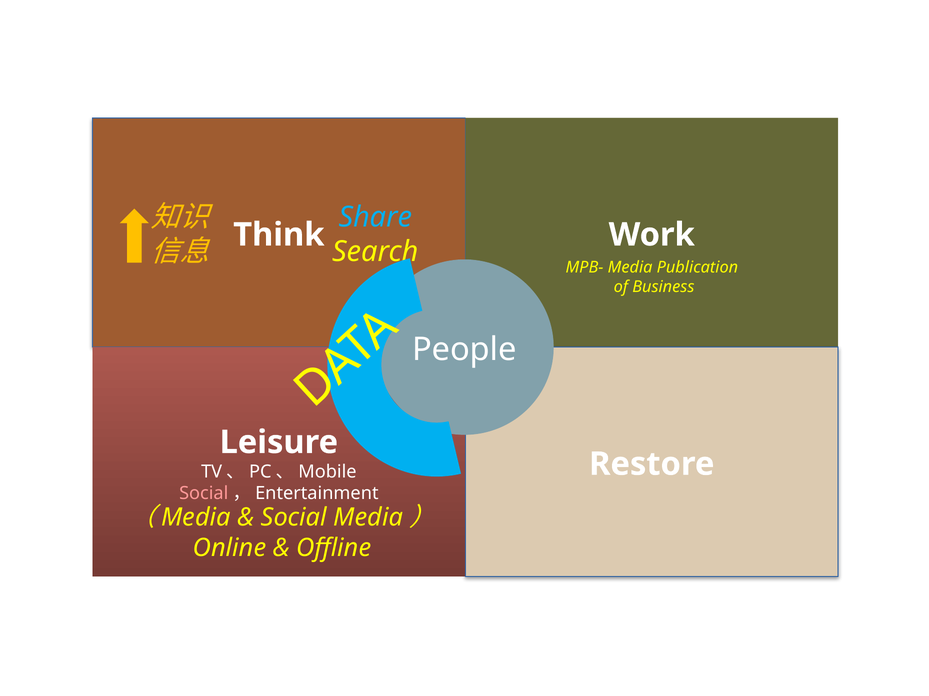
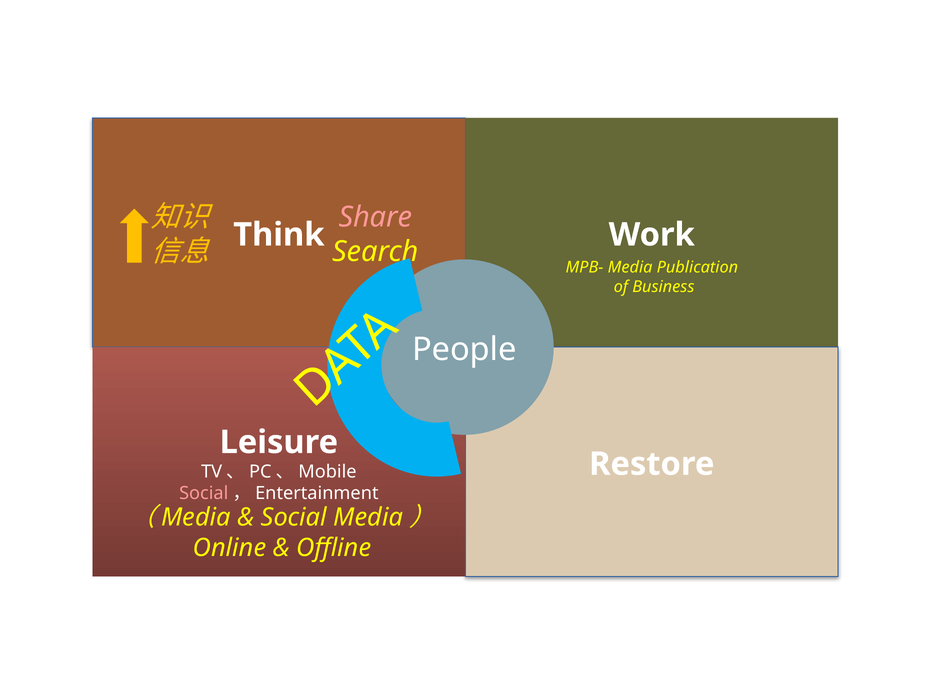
Share colour: light blue -> pink
